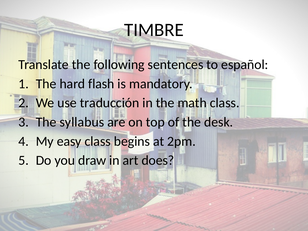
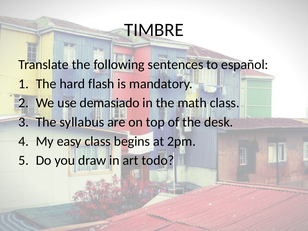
traducción: traducción -> demasiado
does: does -> todo
